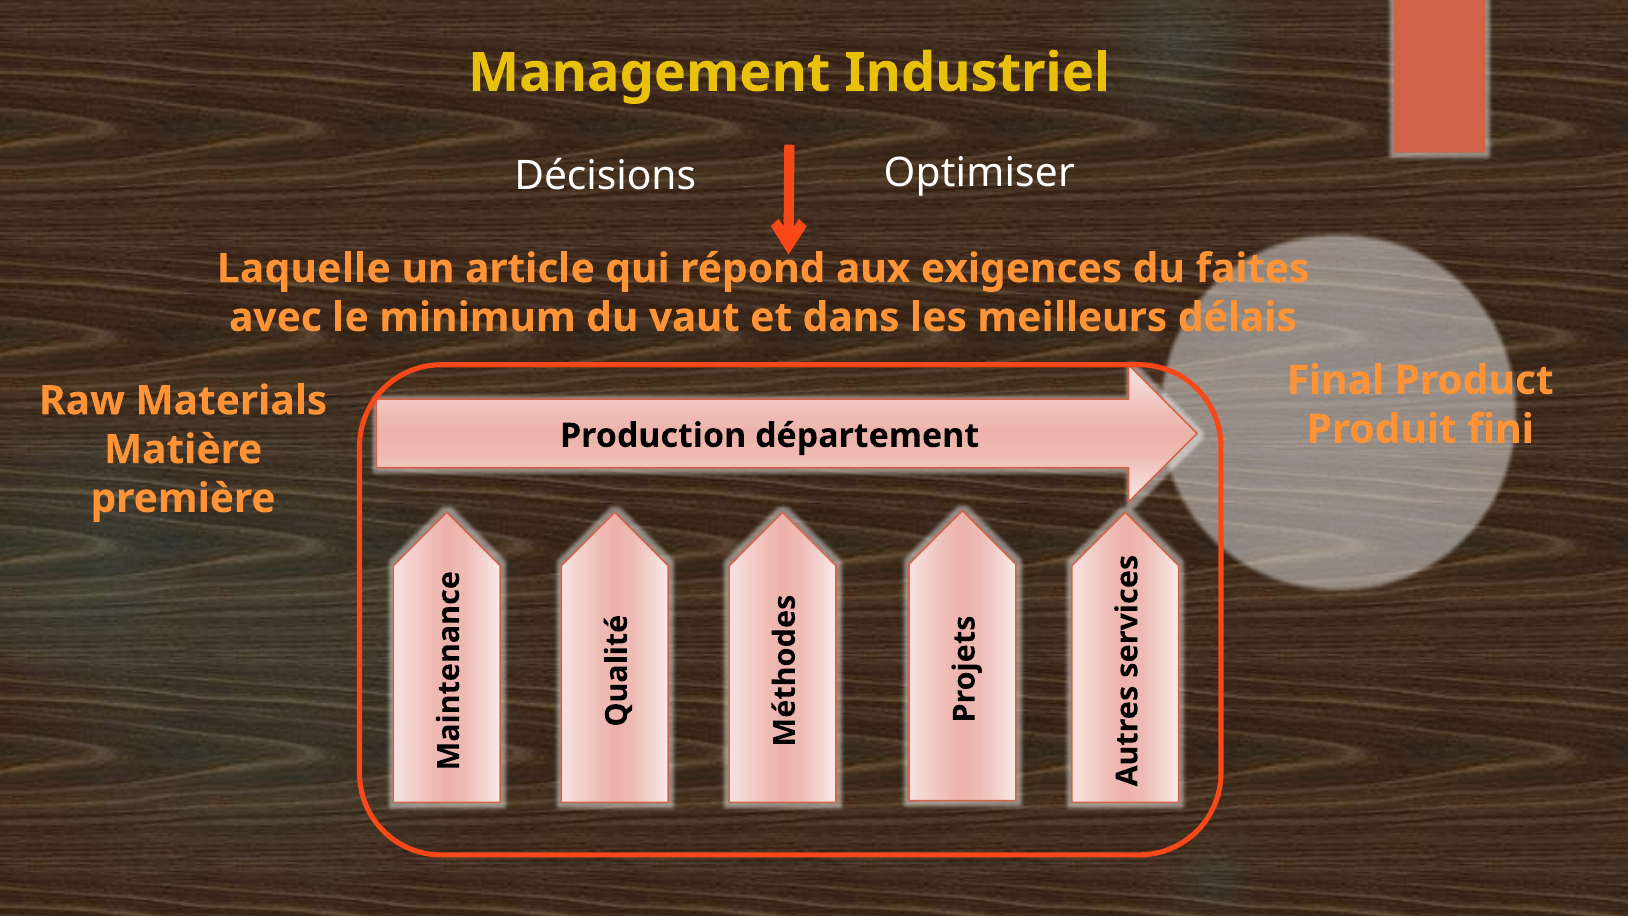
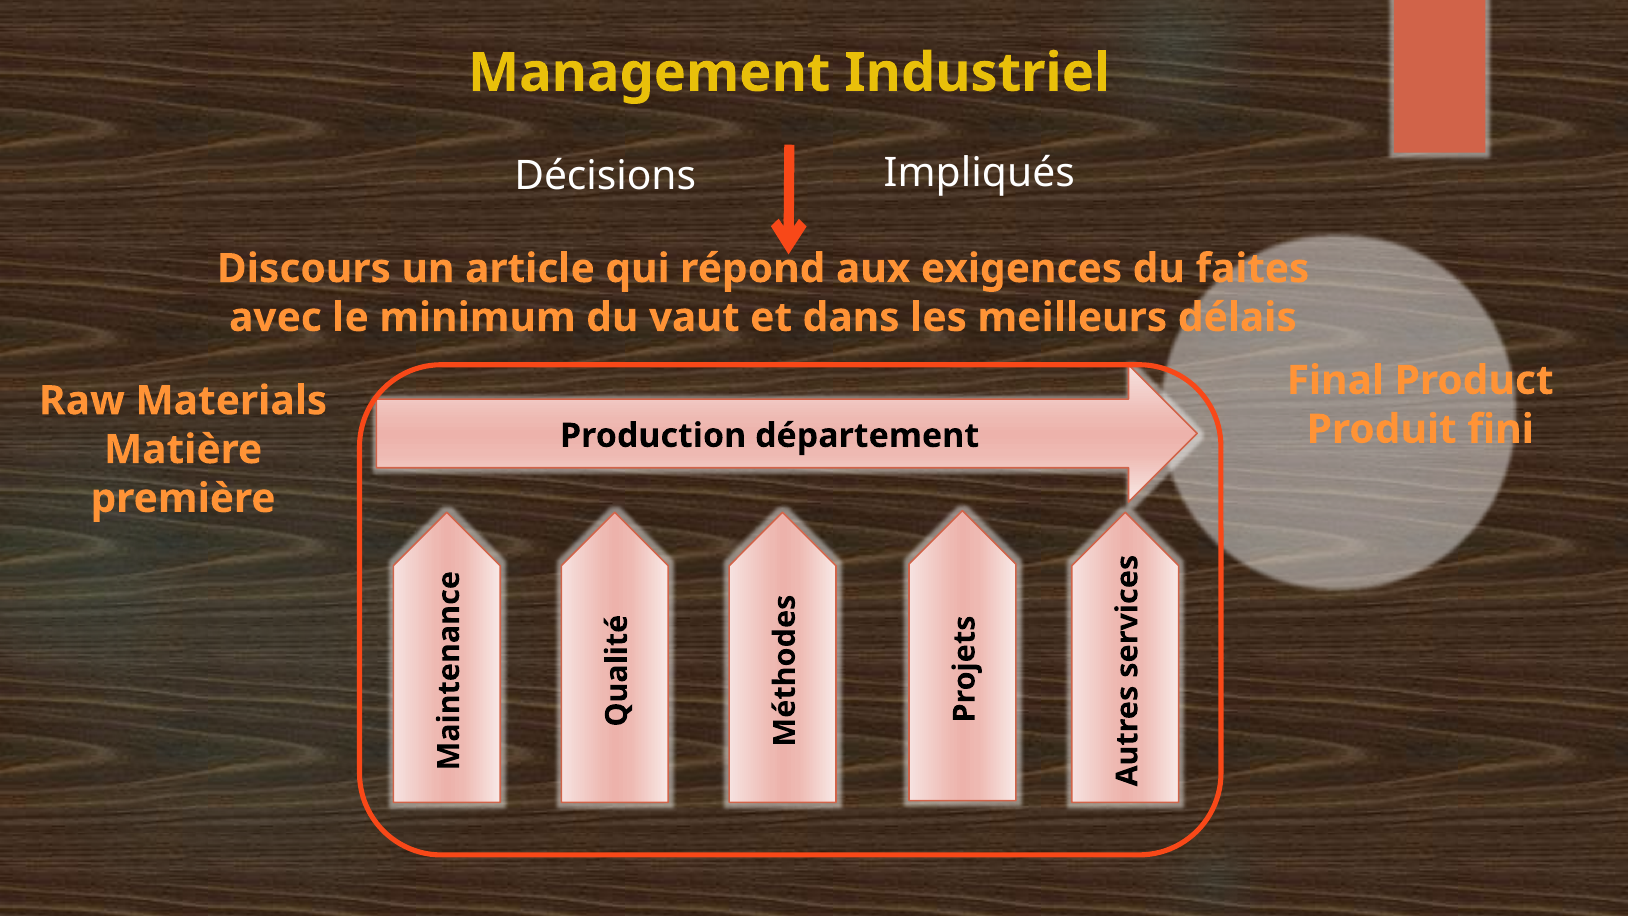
Optimiser: Optimiser -> Impliqués
Laquelle: Laquelle -> Discours
